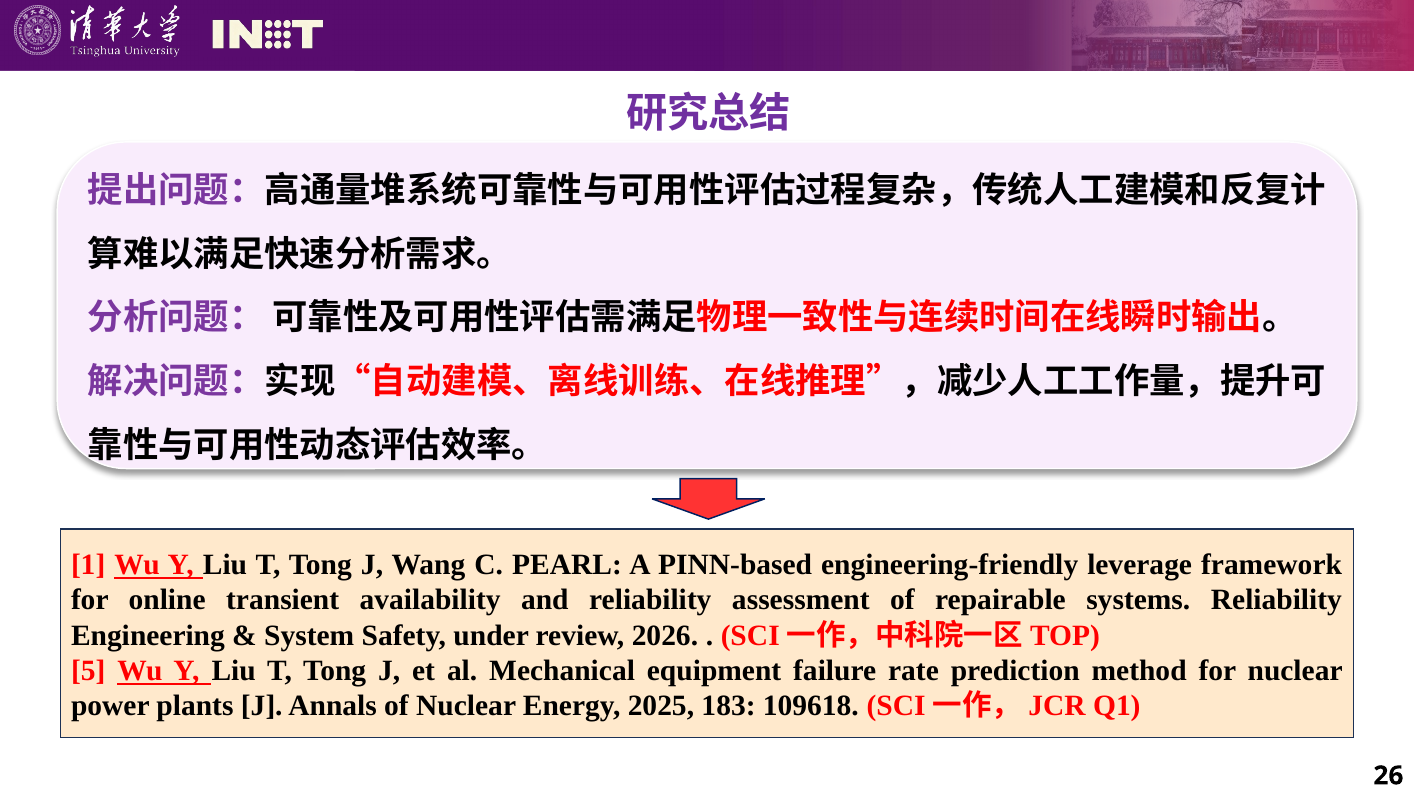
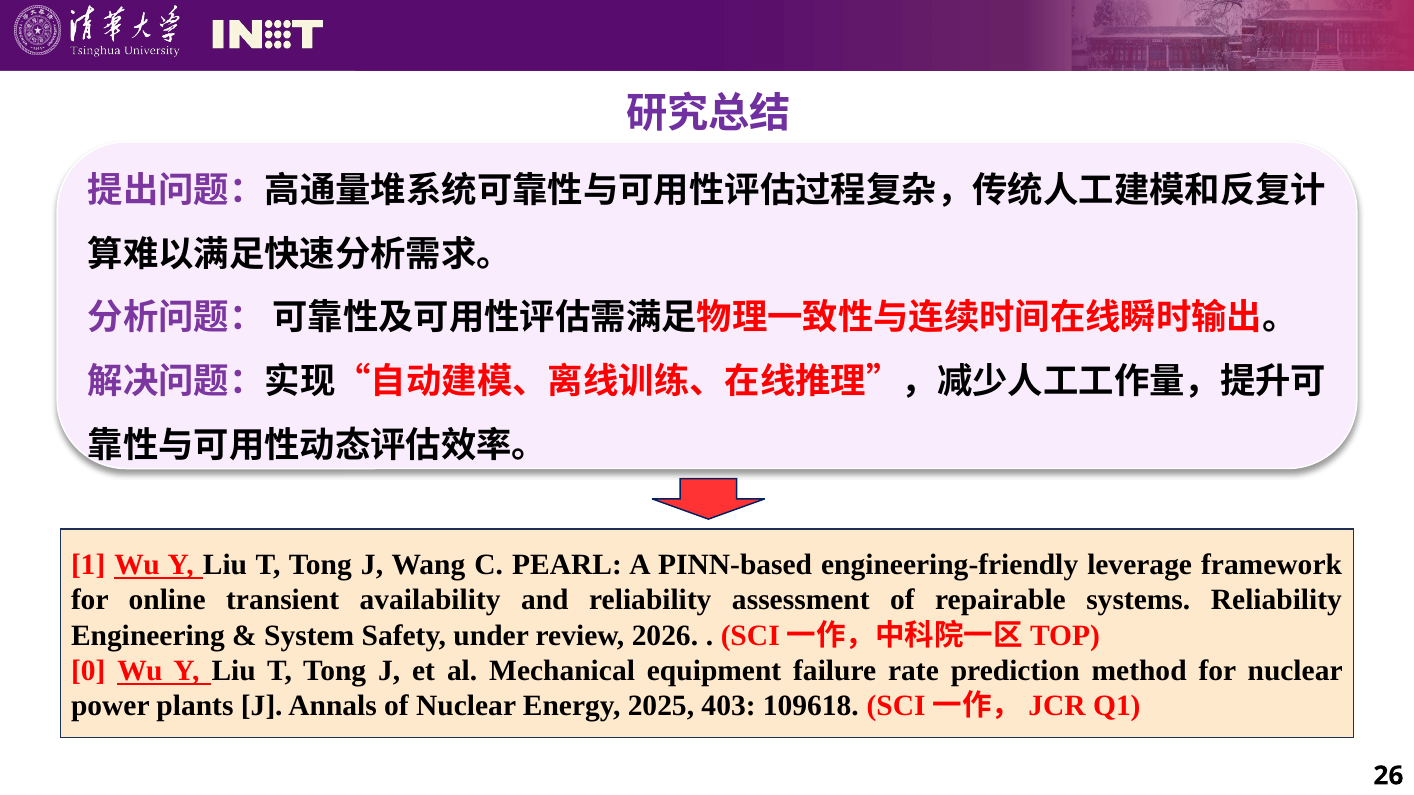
5: 5 -> 0
183: 183 -> 403
